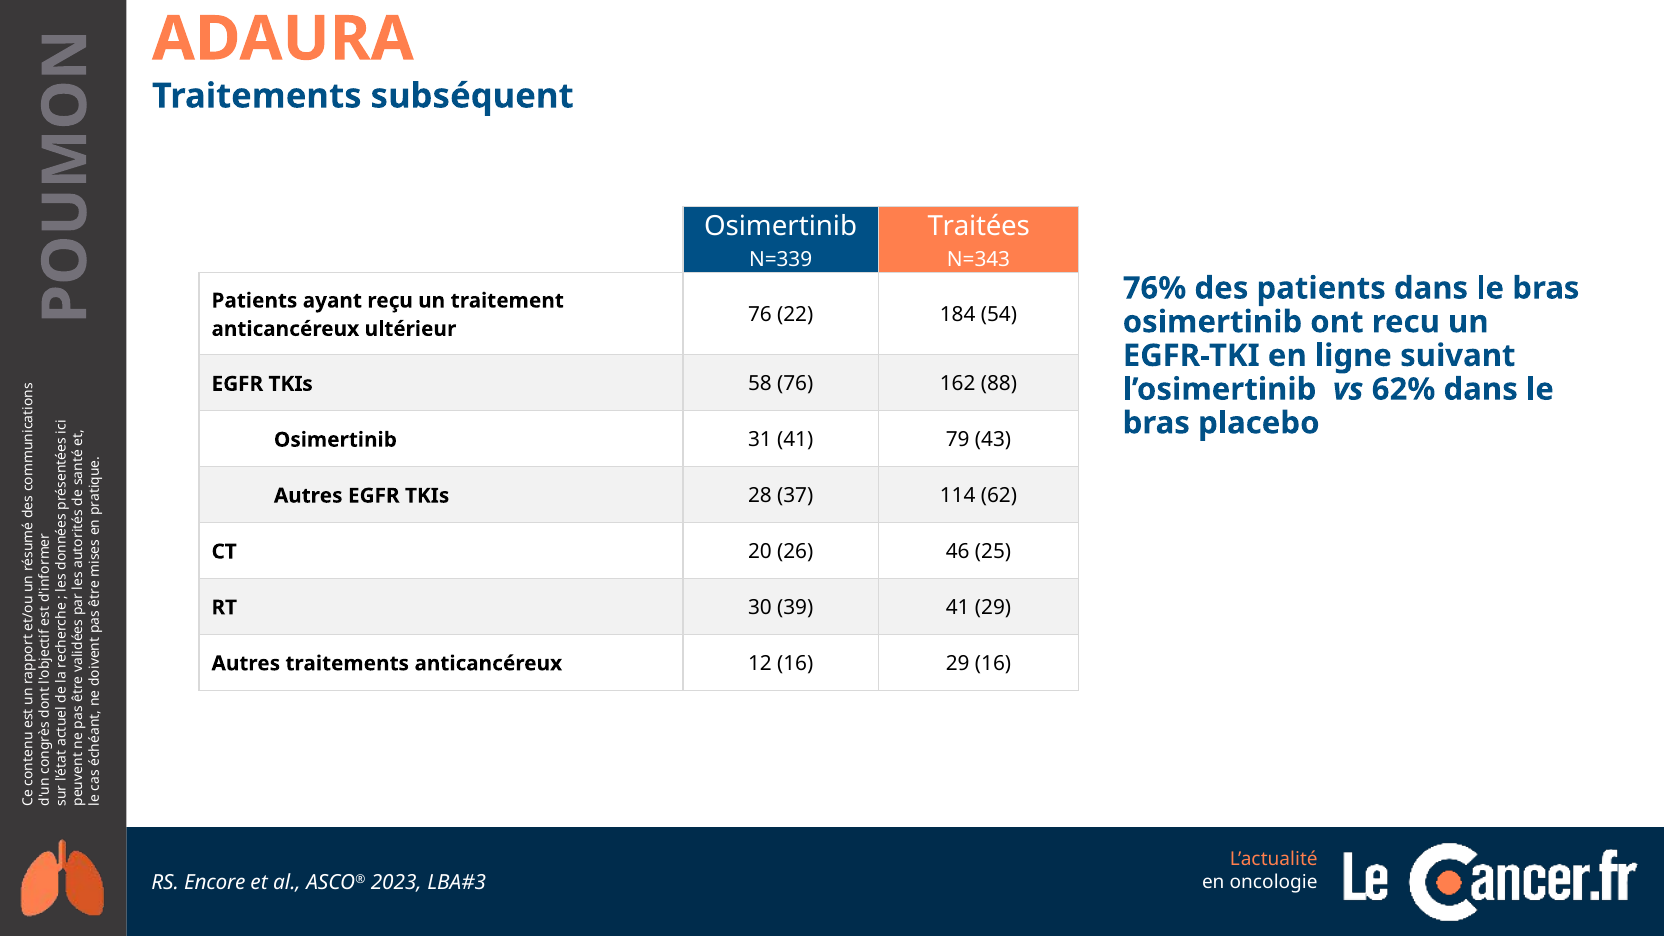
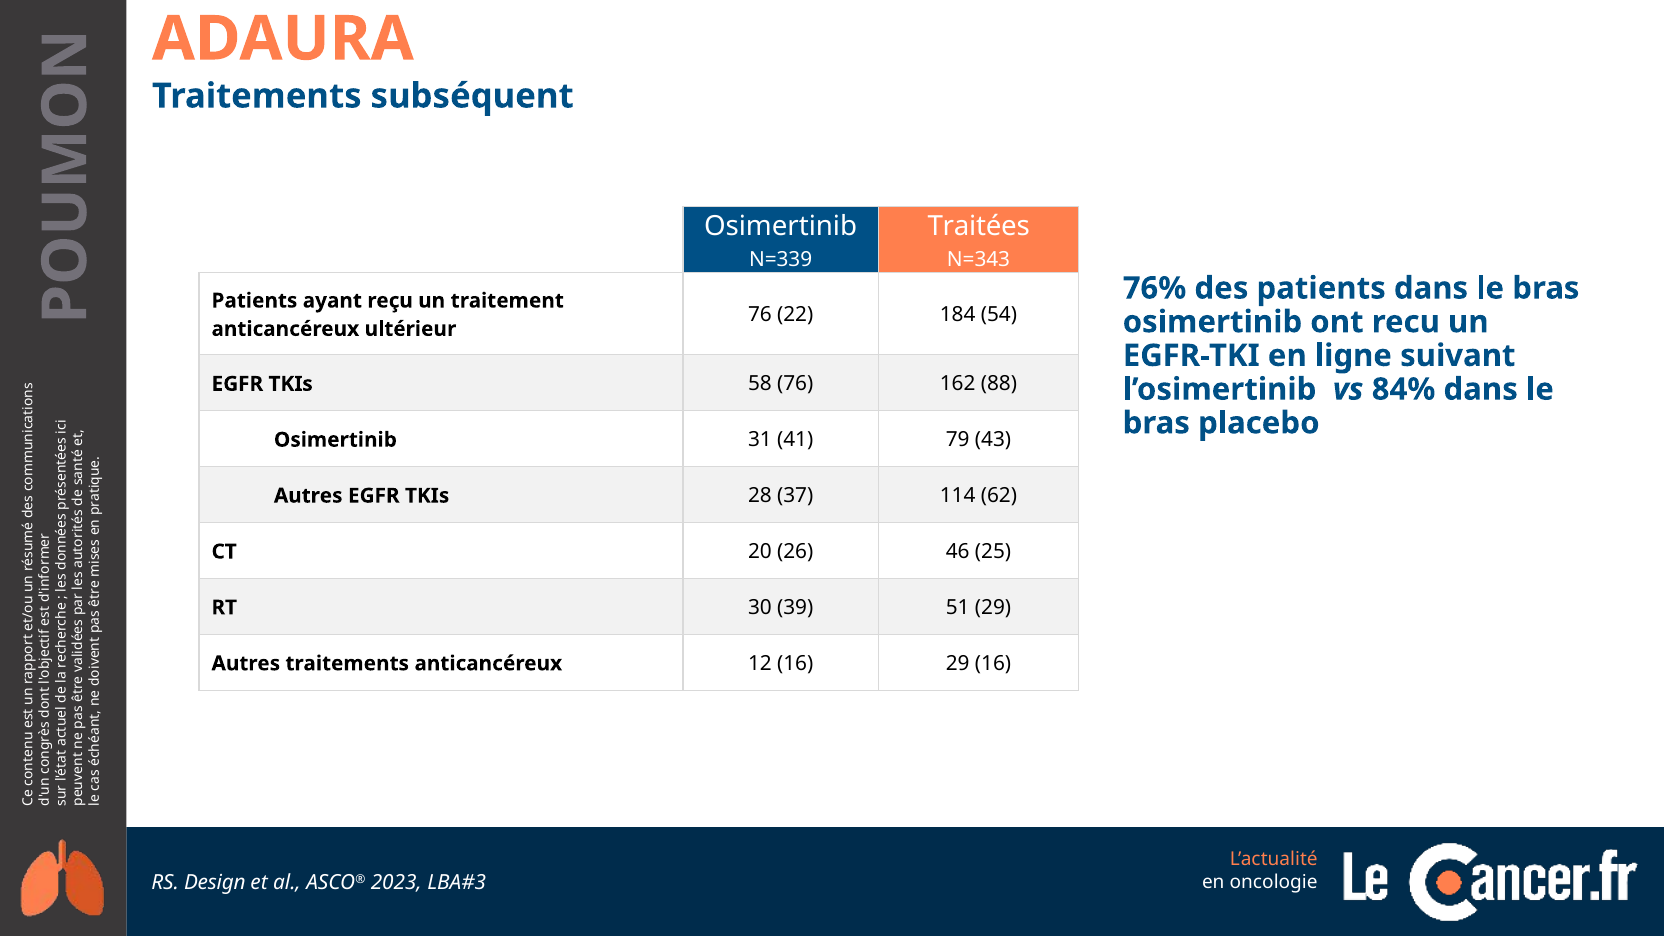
62%: 62% -> 84%
39 41: 41 -> 51
Encore: Encore -> Design
